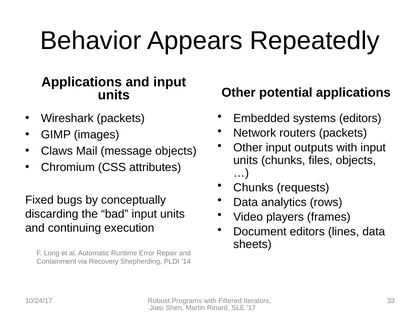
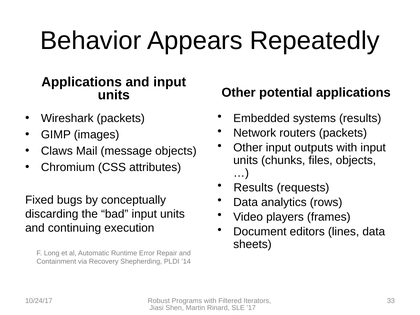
systems editors: editors -> results
Chunks at (253, 188): Chunks -> Results
